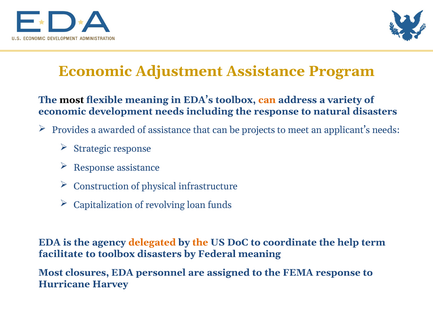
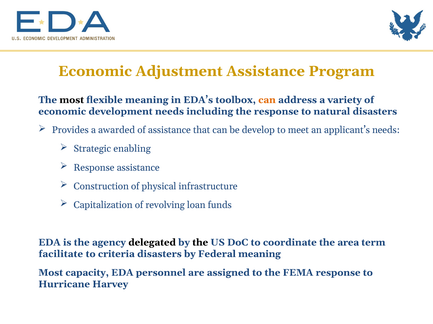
projects: projects -> develop
Strategic response: response -> enabling
delegated colour: orange -> black
the at (200, 243) colour: orange -> black
help: help -> area
to toolbox: toolbox -> criteria
closures: closures -> capacity
